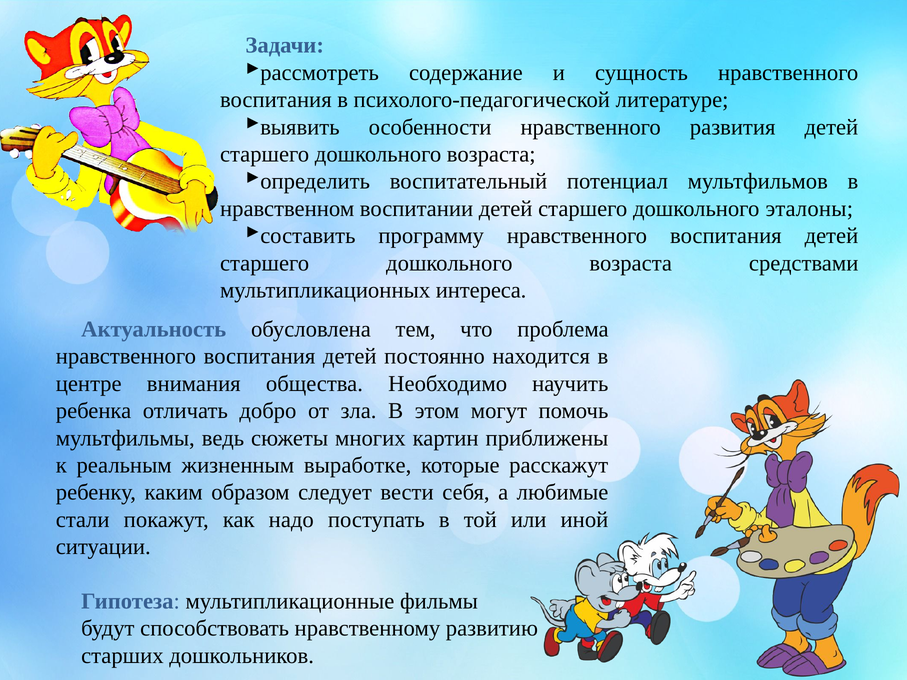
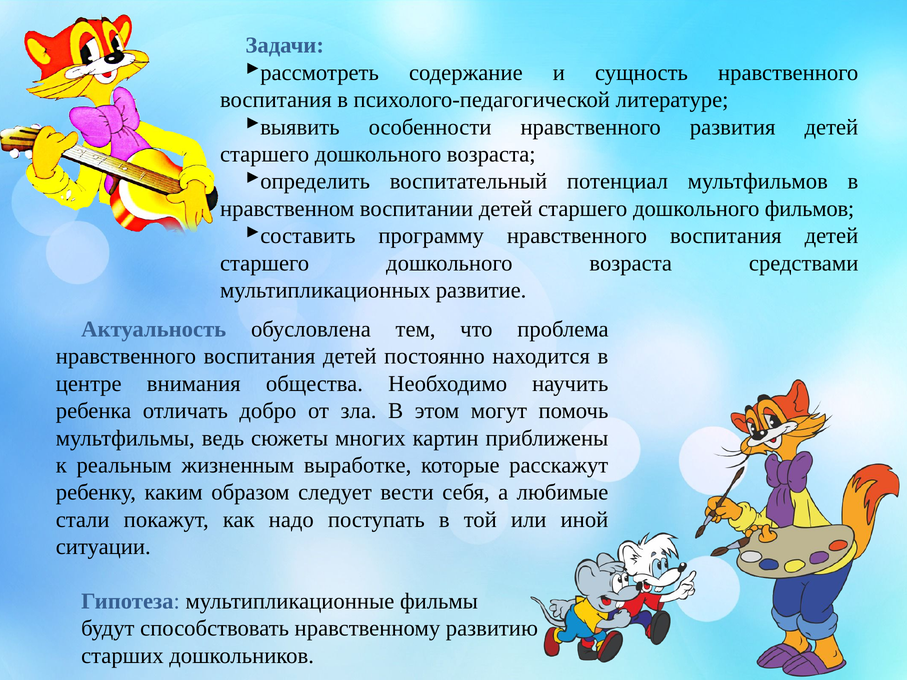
эталоны: эталоны -> фильмов
интереса: интереса -> развитие
